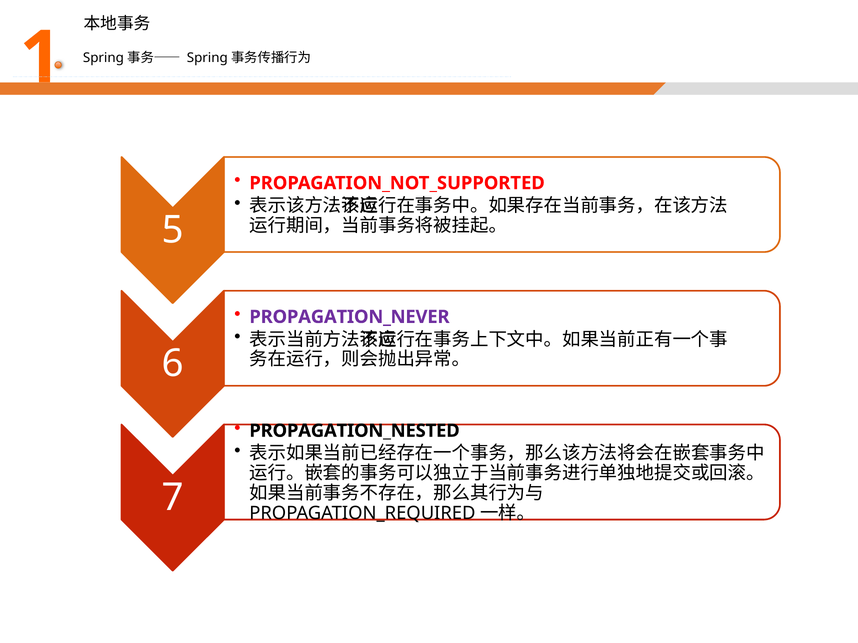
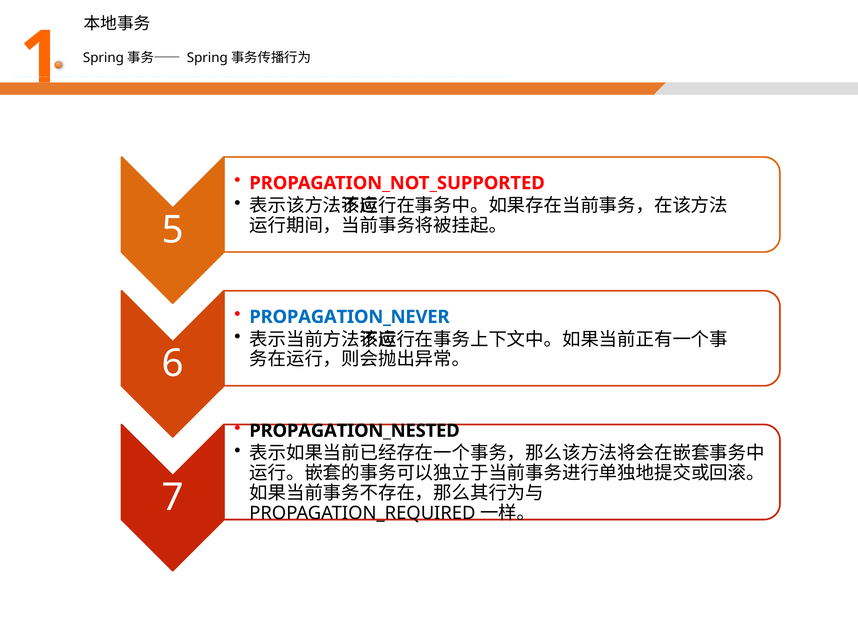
PROPAGATION_NEVER colour: purple -> blue
